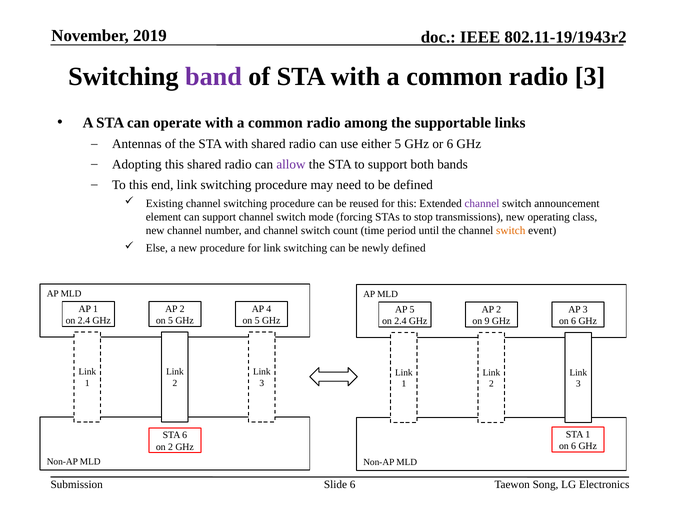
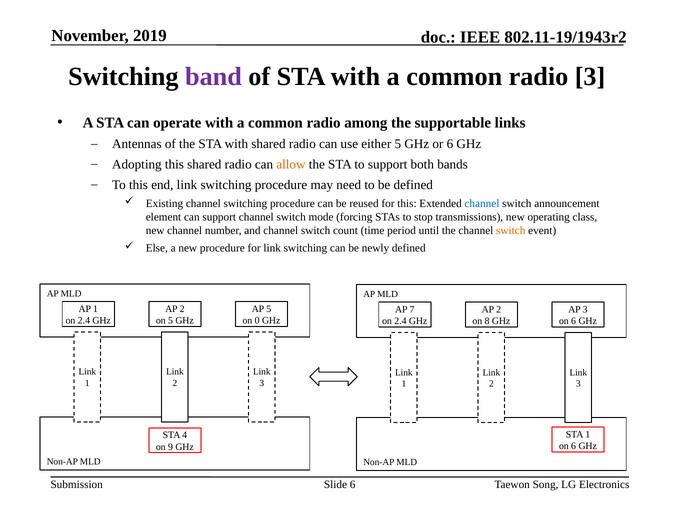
allow colour: purple -> orange
channel at (482, 204) colour: purple -> blue
AP 4: 4 -> 5
AP 5: 5 -> 7
5 at (257, 321): 5 -> 0
9: 9 -> 8
STA 6: 6 -> 4
on 2: 2 -> 9
